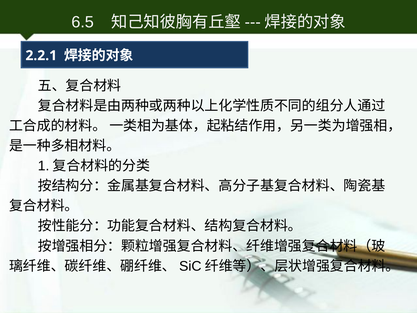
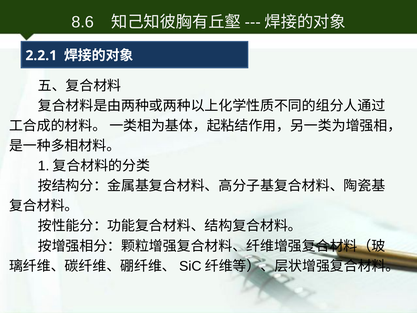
6.5: 6.5 -> 8.6
